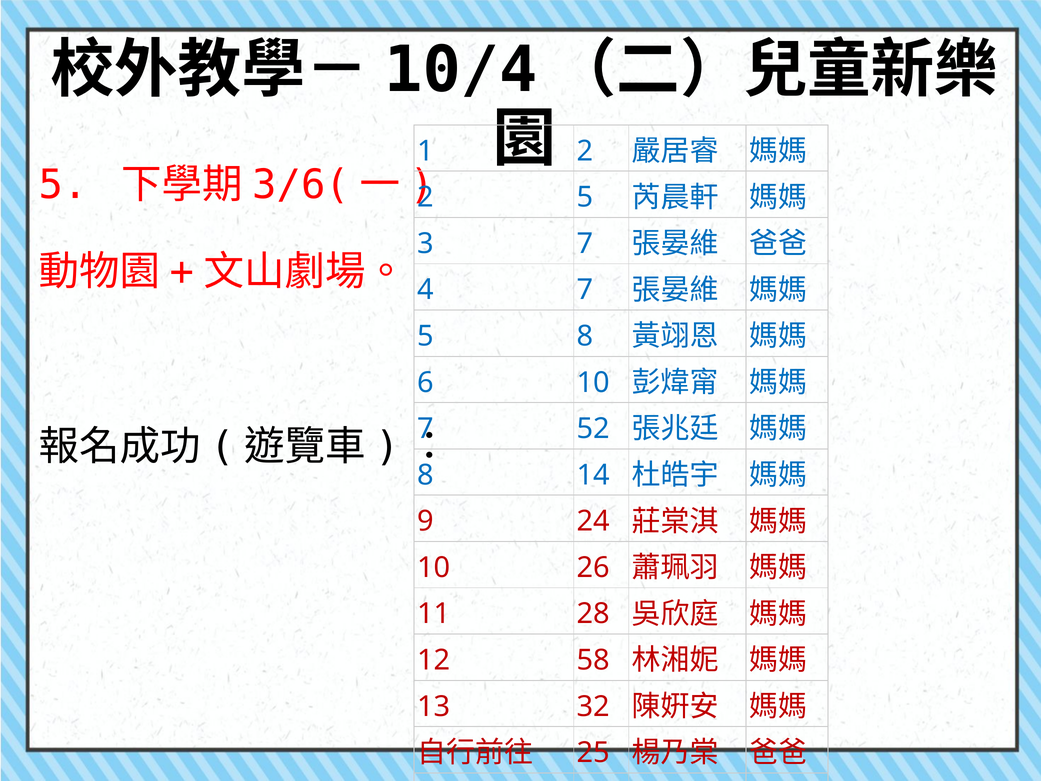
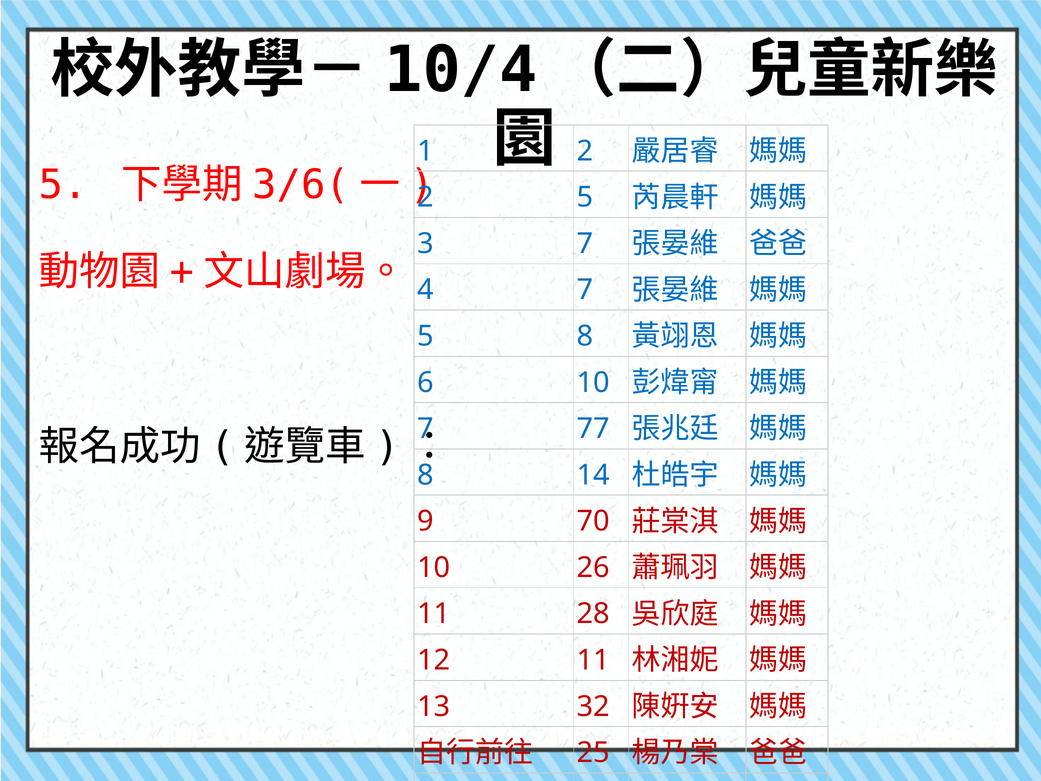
52: 52 -> 77
24: 24 -> 70
12 58: 58 -> 11
